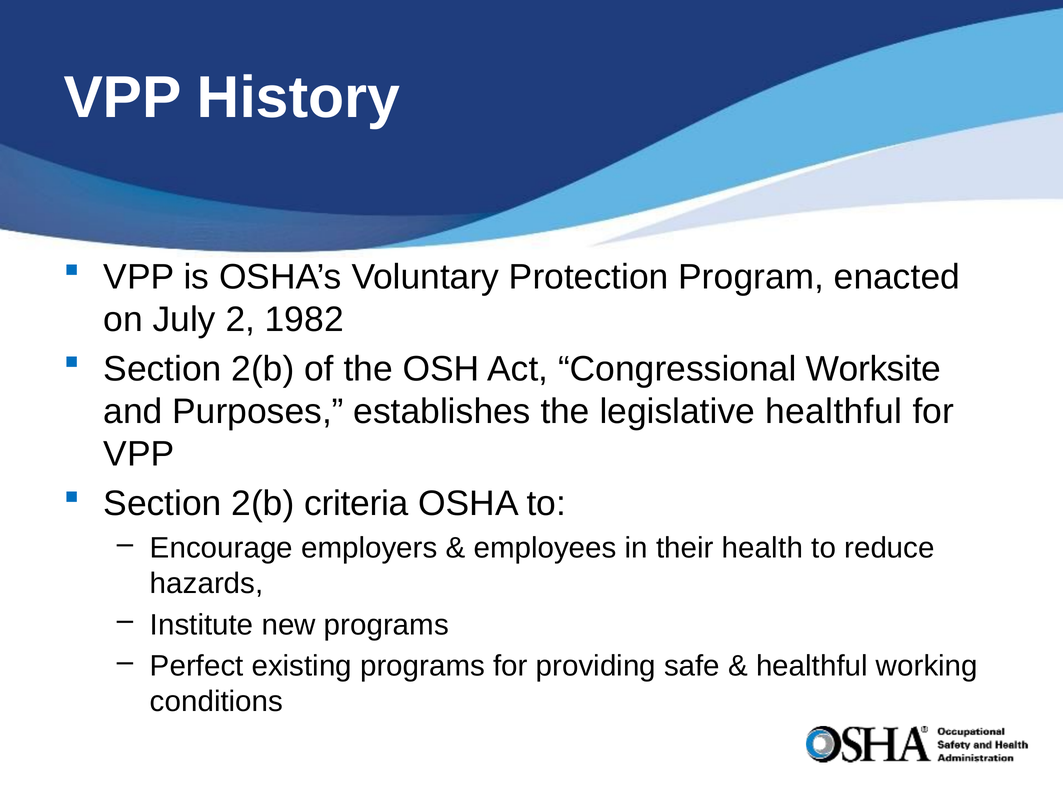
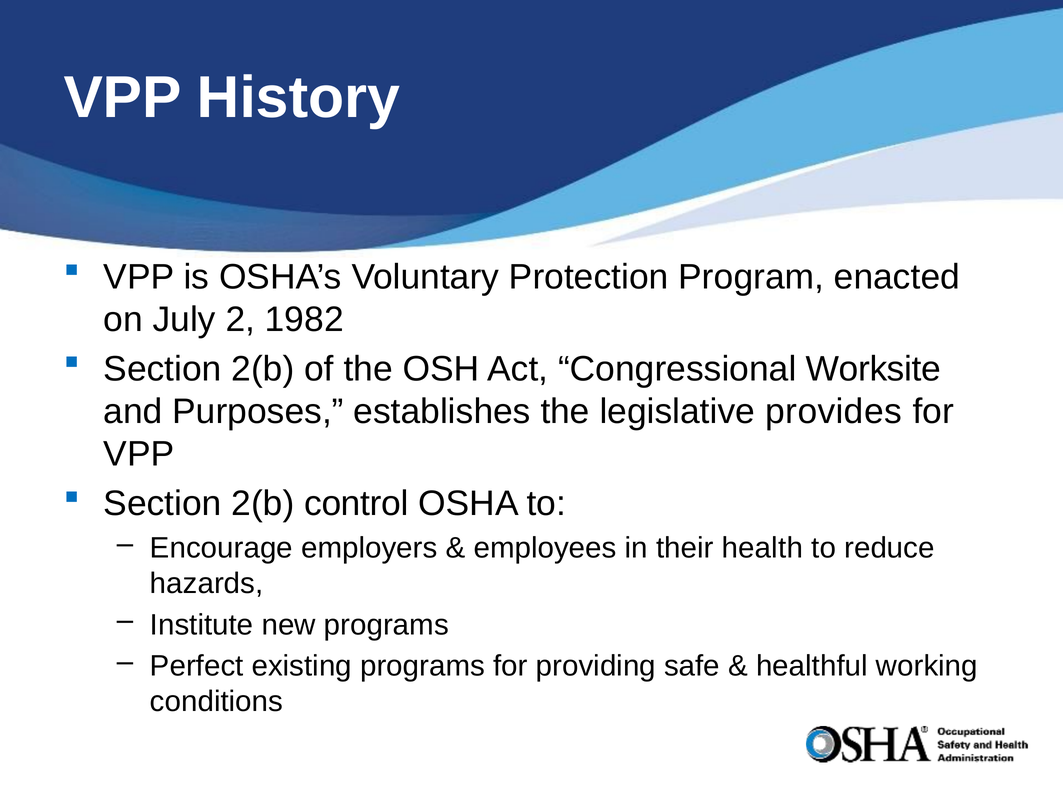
legislative healthful: healthful -> provides
criteria: criteria -> control
